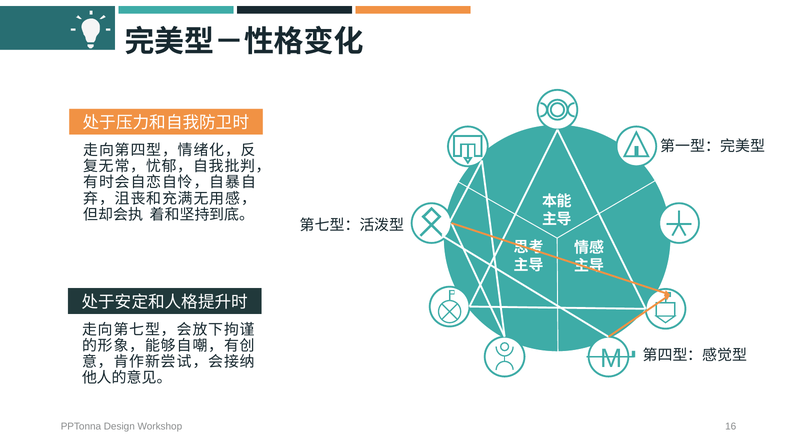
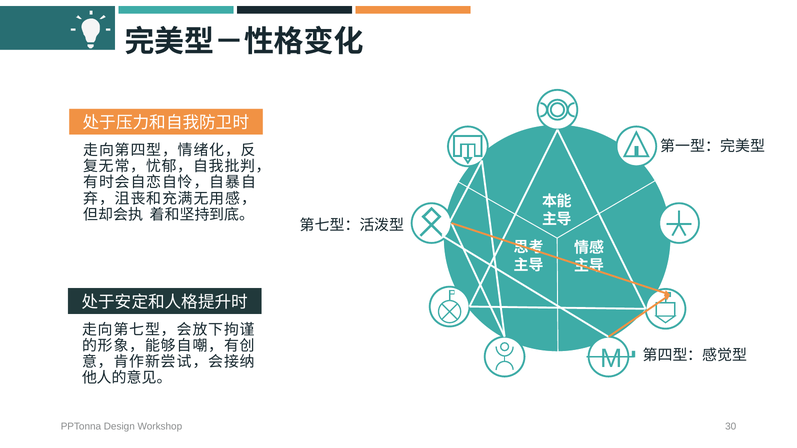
16: 16 -> 30
